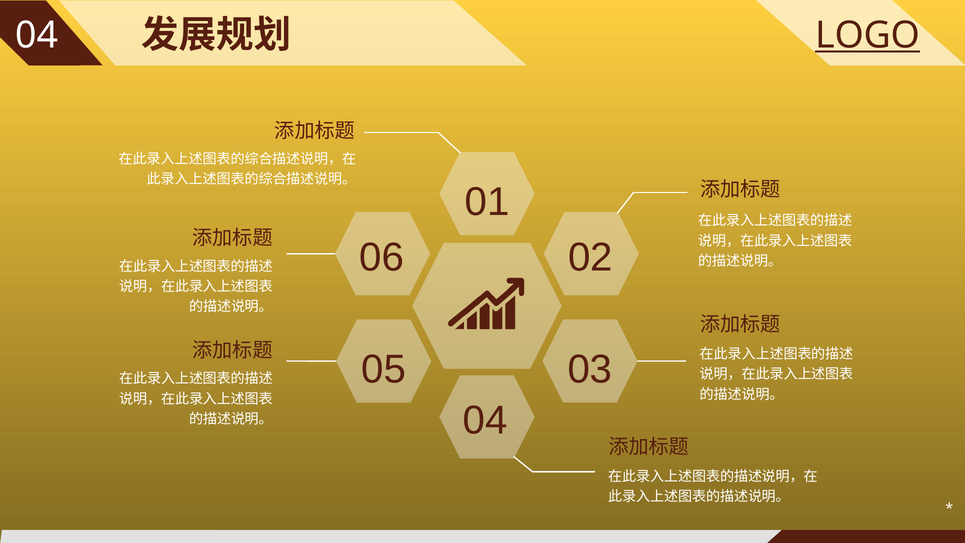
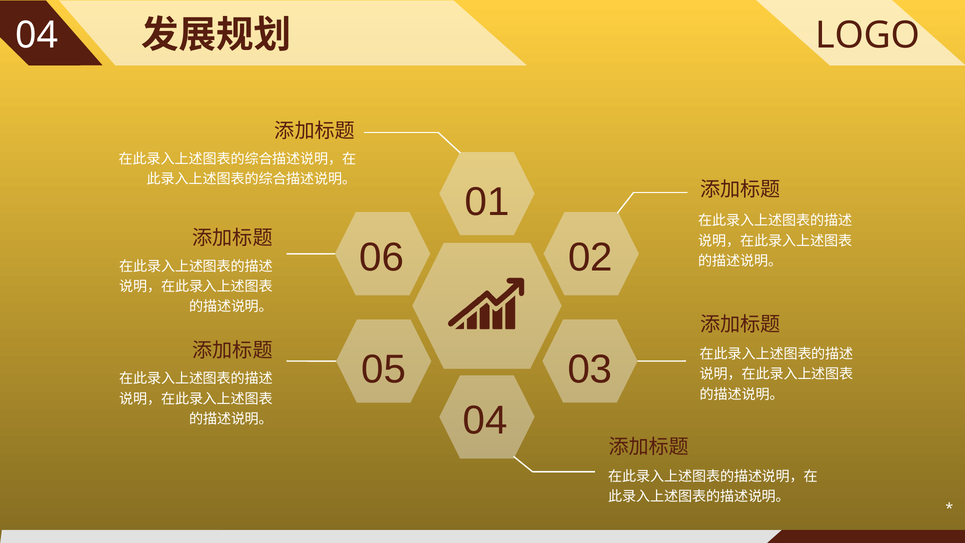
LOGO underline: present -> none
